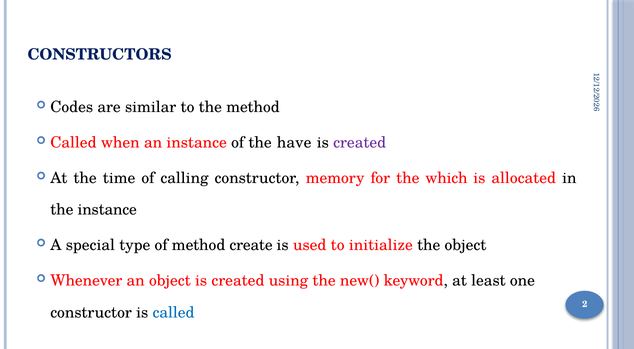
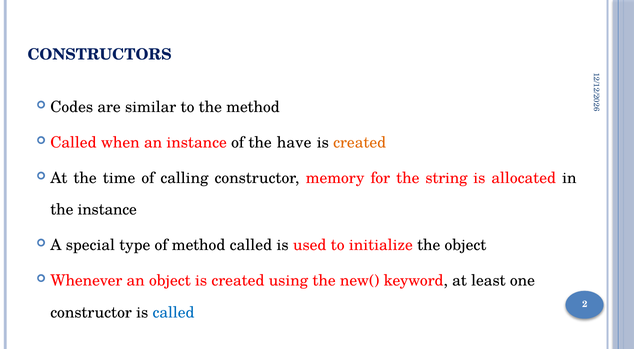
created at (360, 143) colour: purple -> orange
which: which -> string
method create: create -> called
